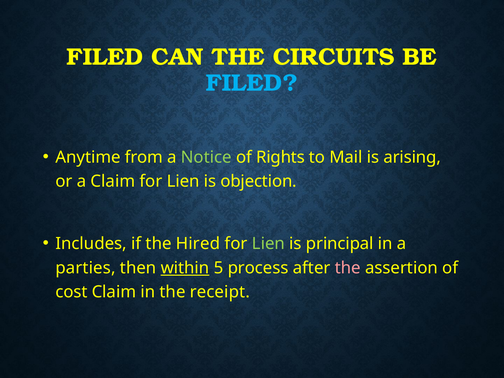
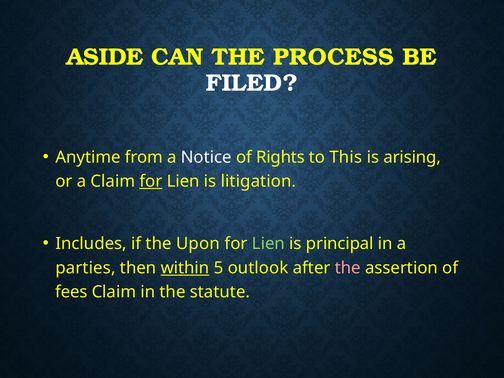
FILED at (105, 57): FILED -> ASIDE
CIRCUITS: CIRCUITS -> PROCESS
FILED at (252, 83) colour: light blue -> white
Notice colour: light green -> white
Mail: Mail -> This
for at (151, 181) underline: none -> present
objection: objection -> litigation
Hired: Hired -> Upon
process: process -> outlook
cost: cost -> fees
receipt: receipt -> statute
